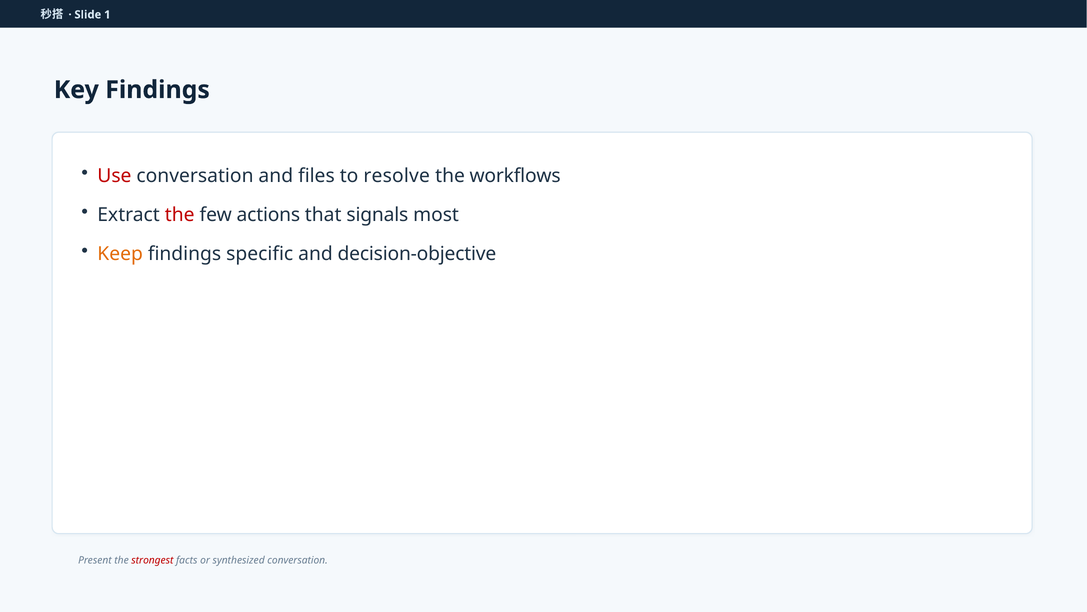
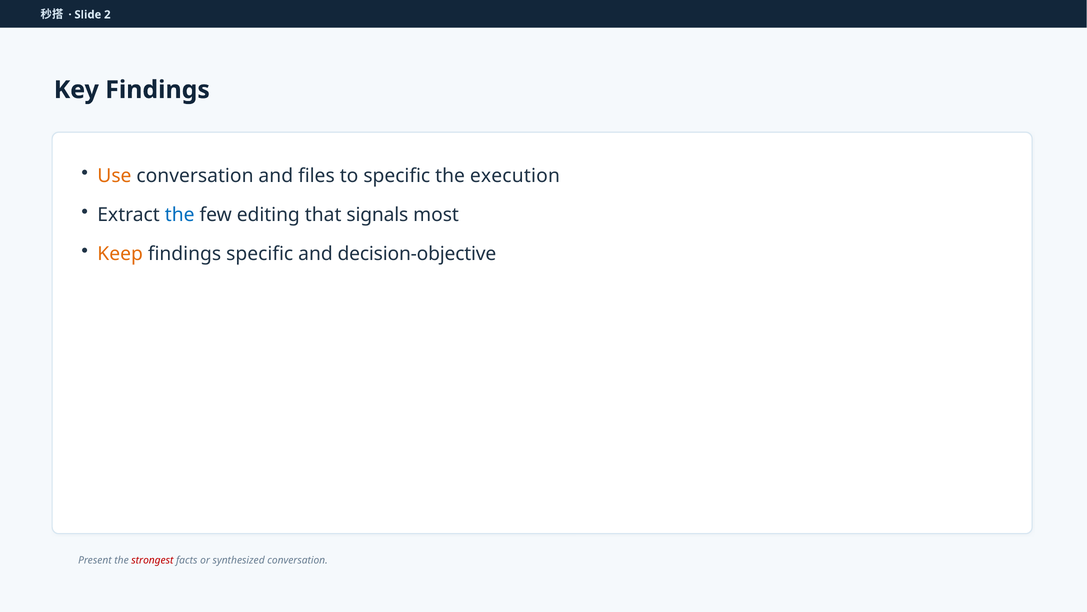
1: 1 -> 2
Use colour: red -> orange
to resolve: resolve -> specific
workflows: workflows -> execution
the at (180, 215) colour: red -> blue
actions: actions -> editing
